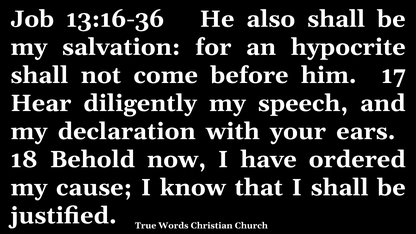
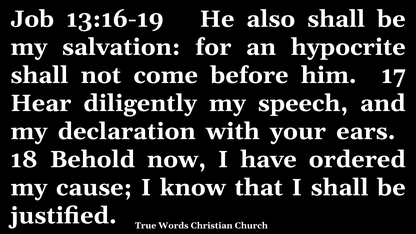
13:16-36: 13:16-36 -> 13:16-19
